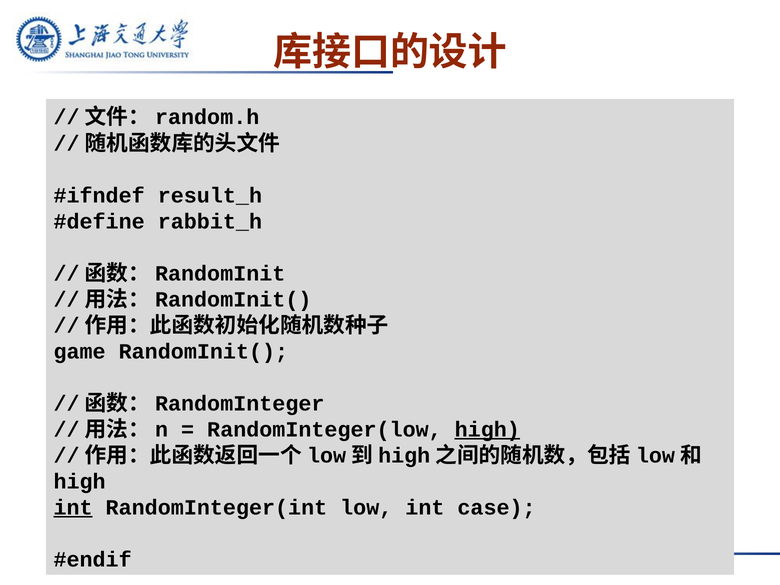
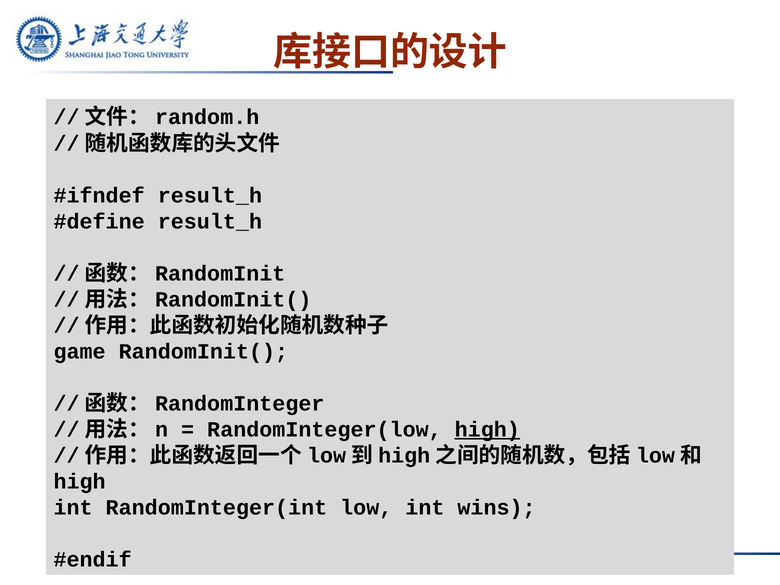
rabbit_h at (210, 221): rabbit_h -> result_h
int at (73, 507) underline: present -> none
case: case -> wins
